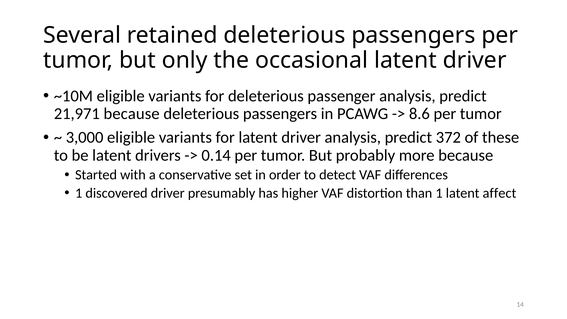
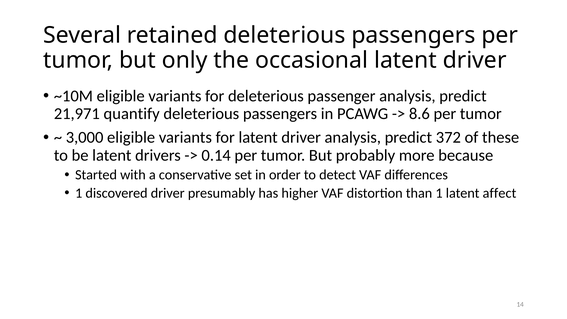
21,971 because: because -> quantify
